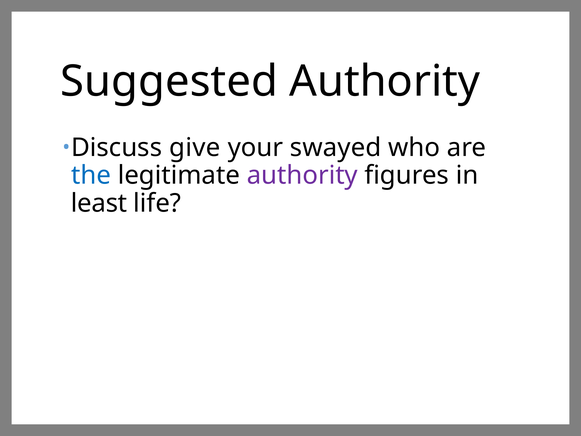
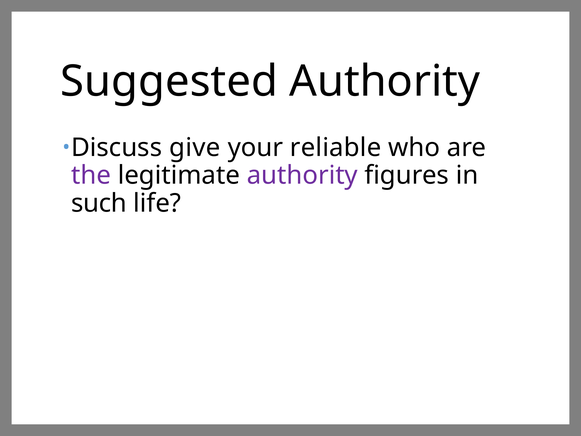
swayed: swayed -> reliable
the colour: blue -> purple
least: least -> such
